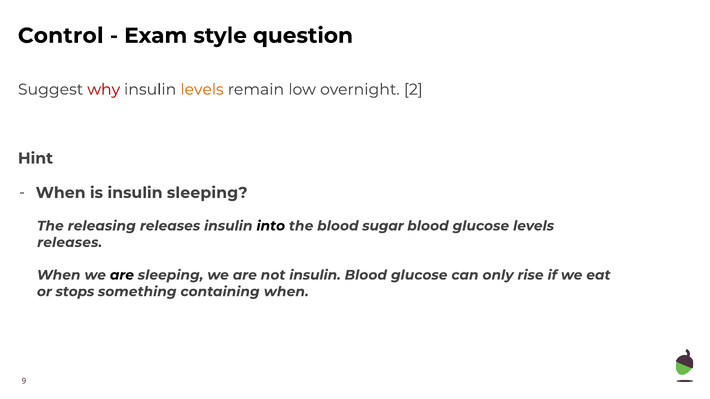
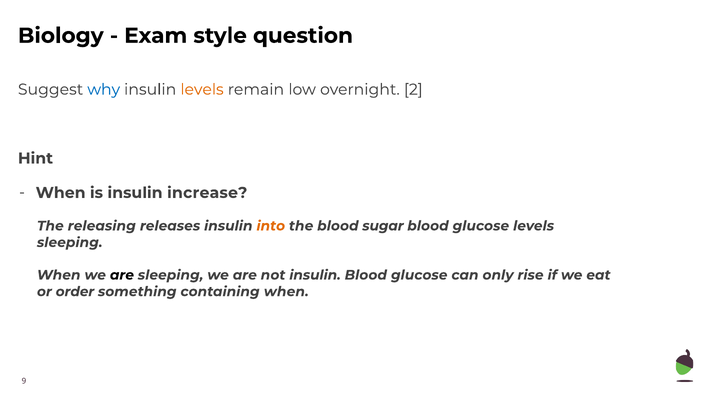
Control: Control -> Biology
why colour: red -> blue
insulin sleeping: sleeping -> increase
into colour: black -> orange
releases at (70, 243): releases -> sleeping
stops: stops -> order
